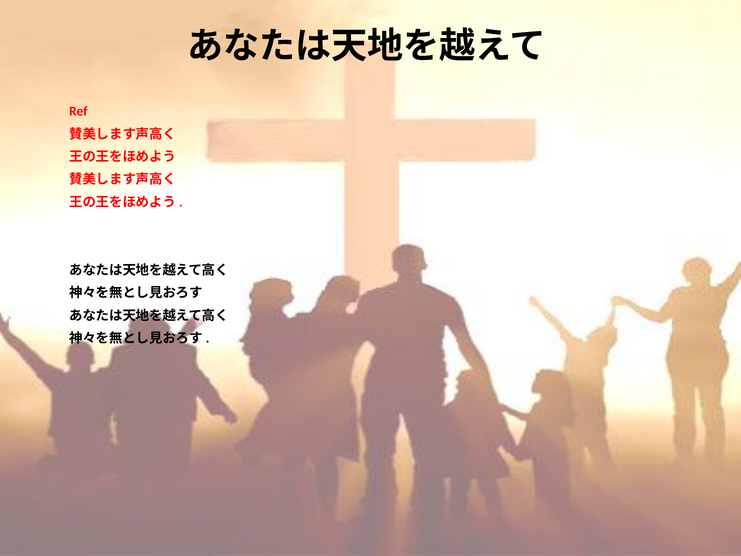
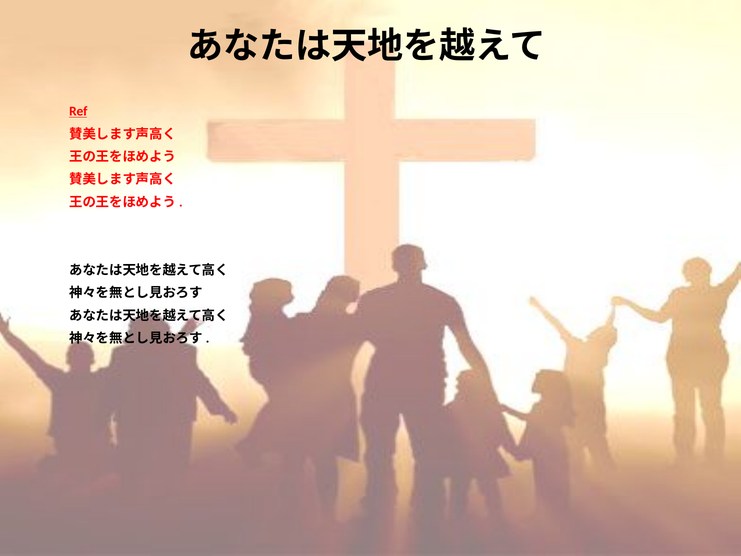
Ref underline: none -> present
